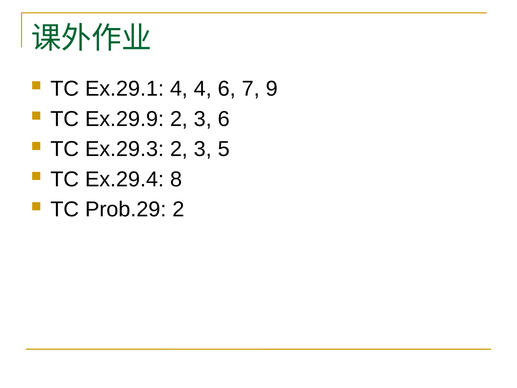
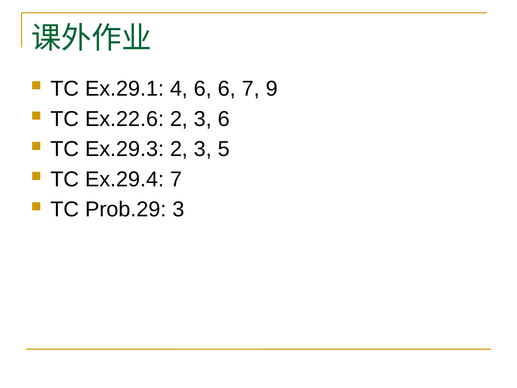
4 4: 4 -> 6
Ex.29.9: Ex.29.9 -> Ex.22.6
Ex.29.4 8: 8 -> 7
Prob.29 2: 2 -> 3
